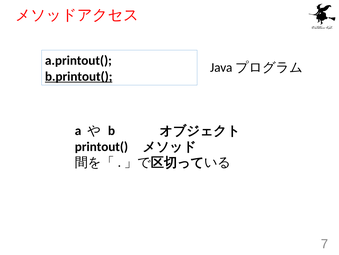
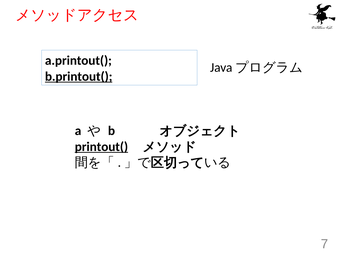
printout( underline: none -> present
